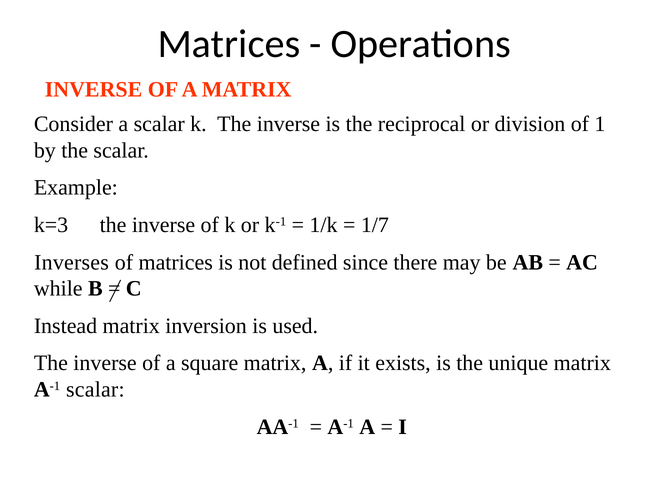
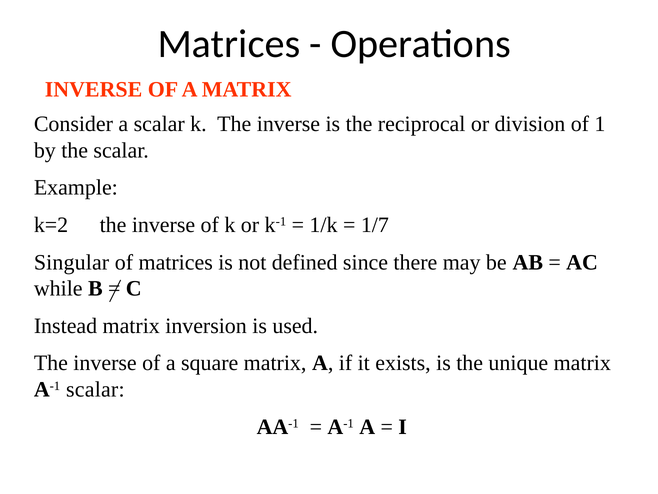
k=3: k=3 -> k=2
Inverses: Inverses -> Singular
